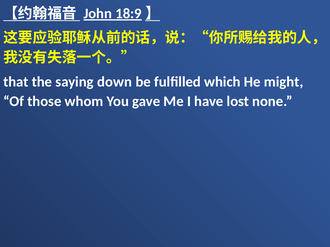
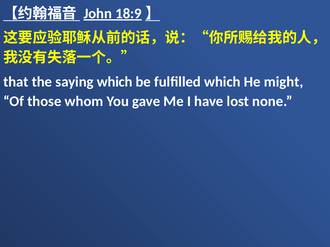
saying down: down -> which
